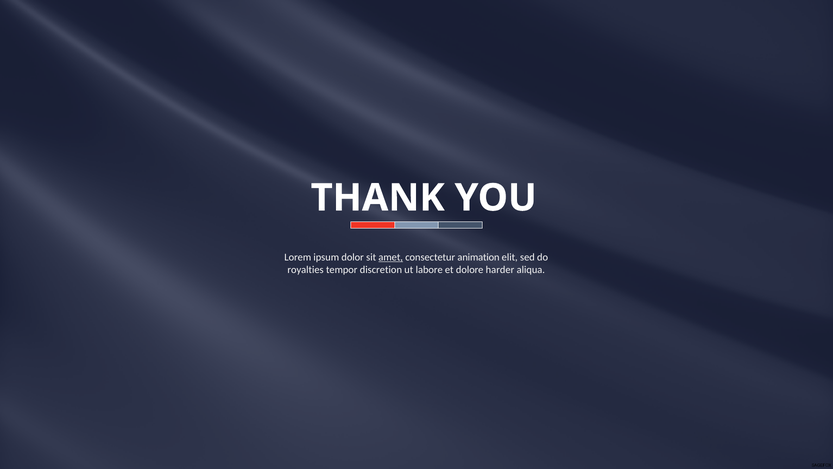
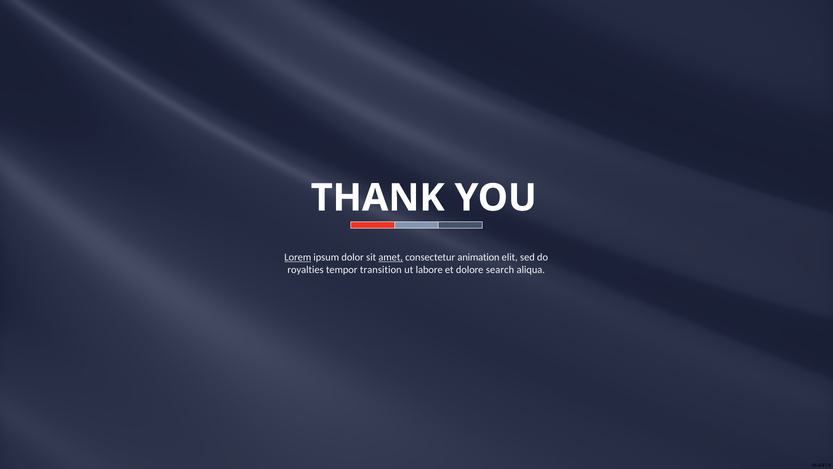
Lorem underline: none -> present
discretion: discretion -> transition
harder: harder -> search
